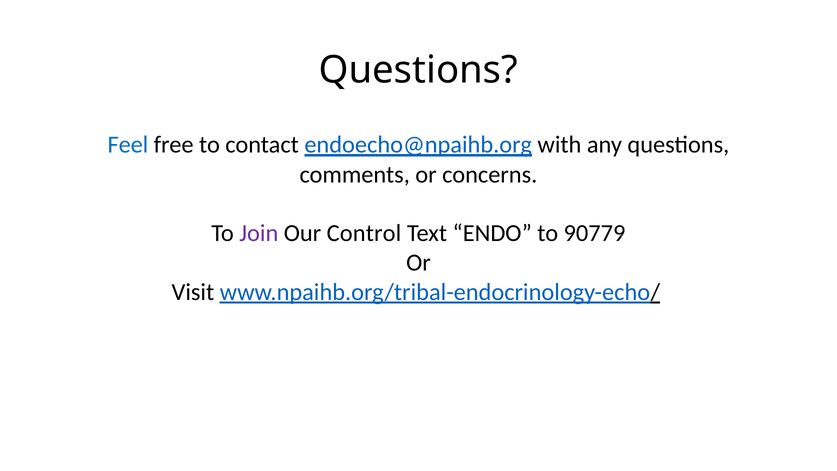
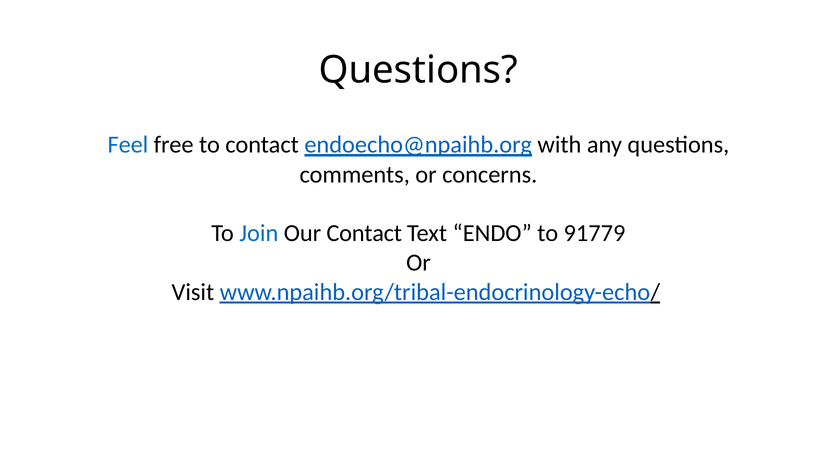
Join colour: purple -> blue
Our Control: Control -> Contact
90779: 90779 -> 91779
